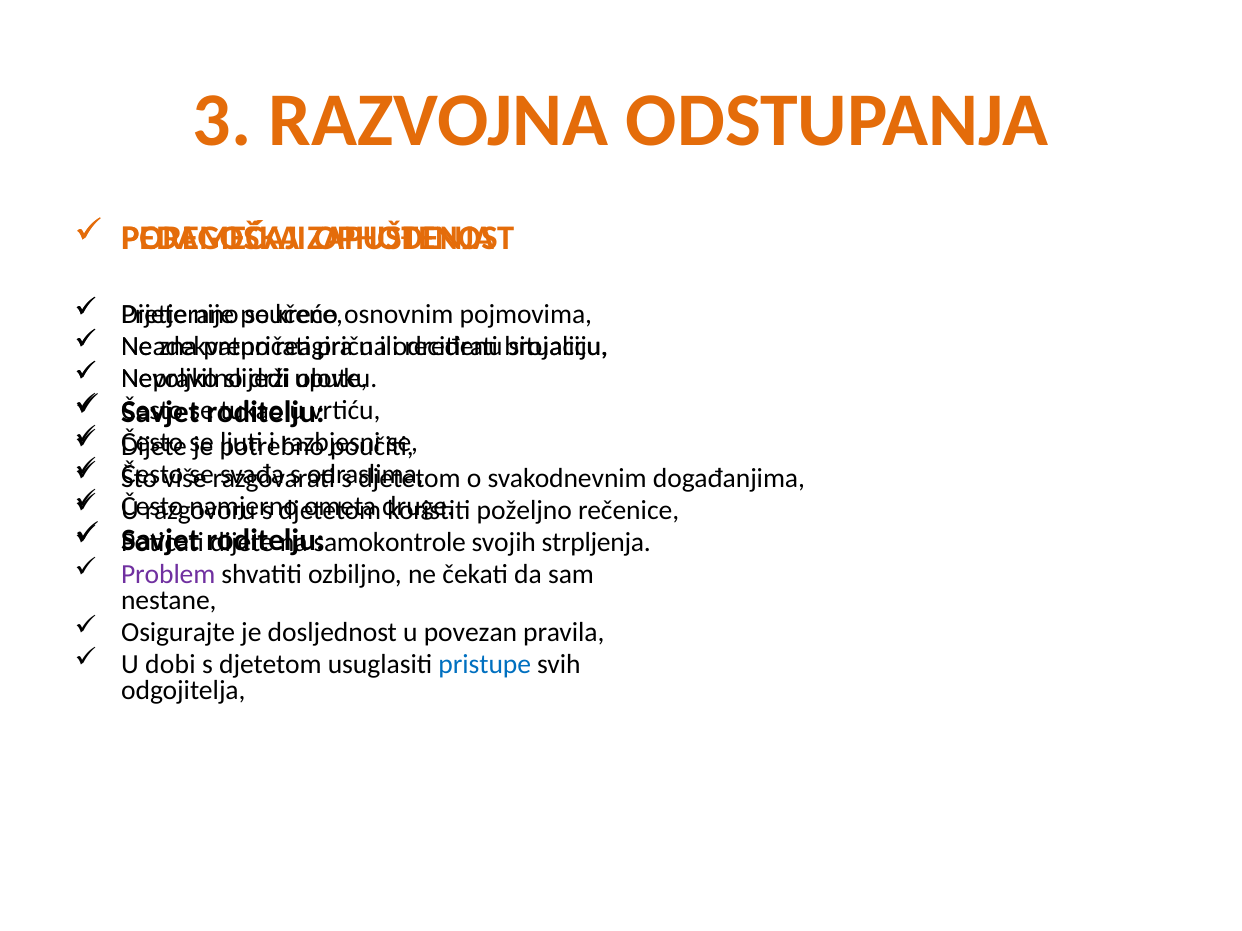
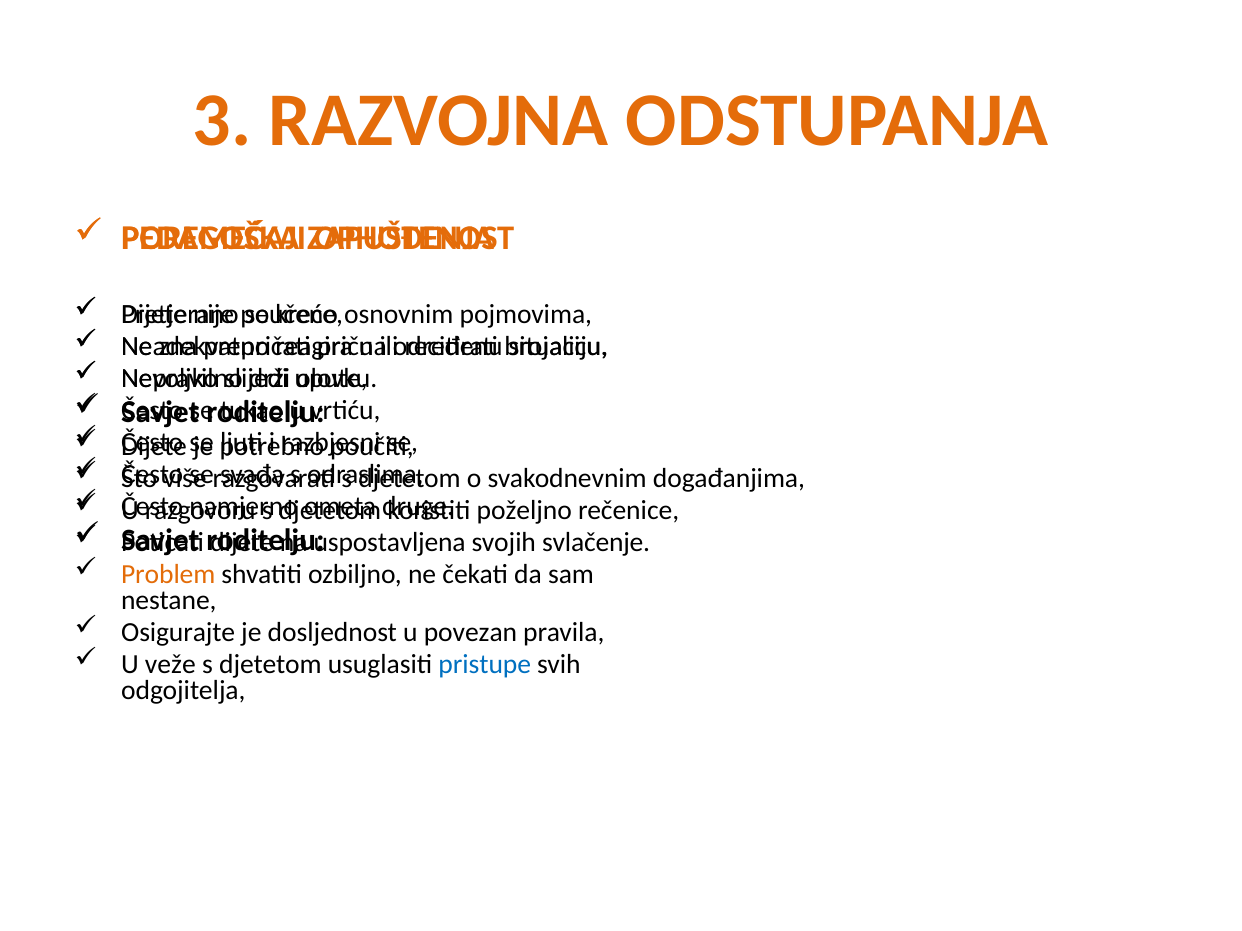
samokontrole: samokontrole -> uspostavljena
strpljenja: strpljenja -> svlačenje
Problem colour: purple -> orange
dobi: dobi -> veže
